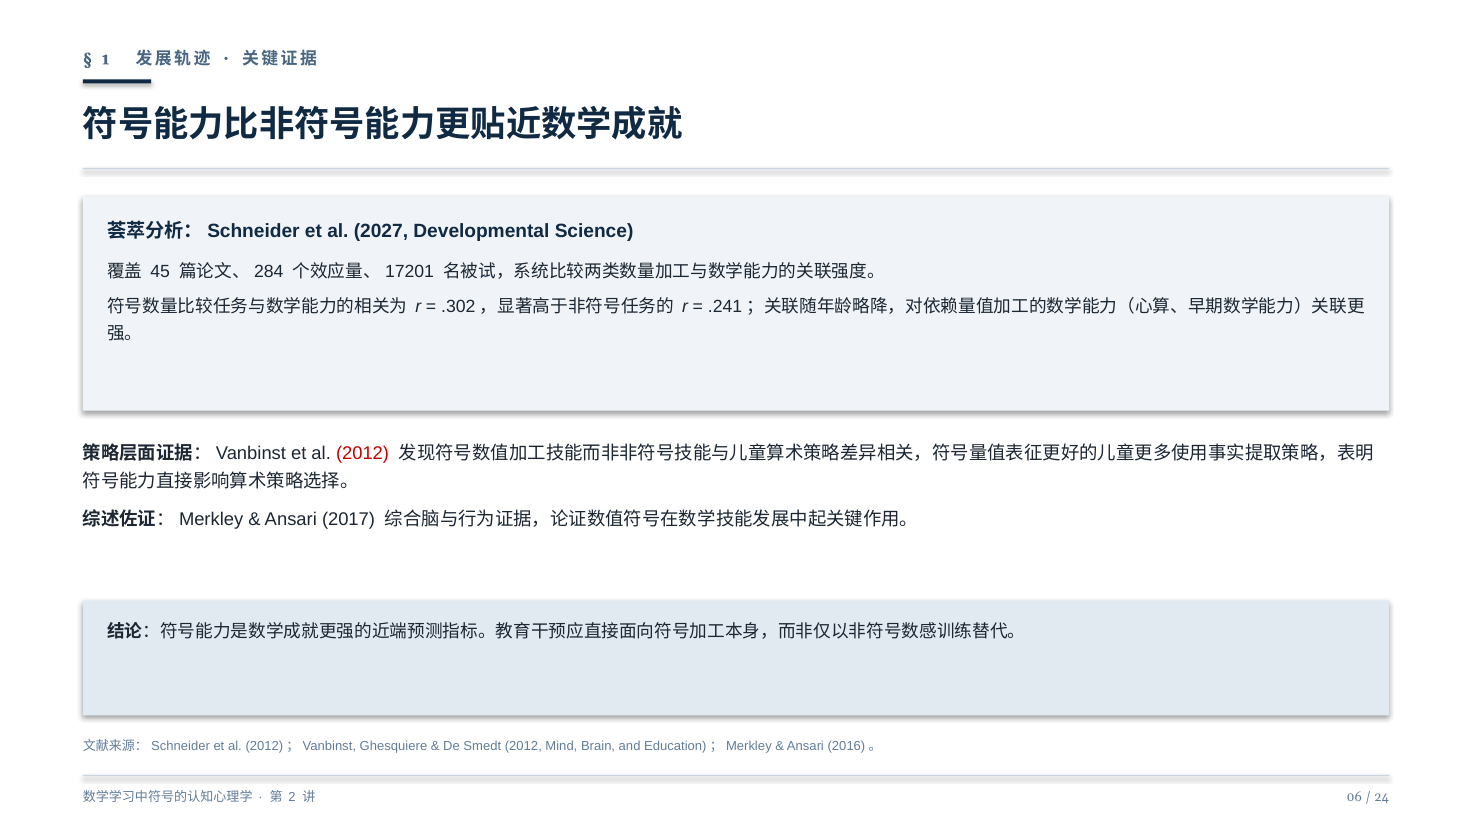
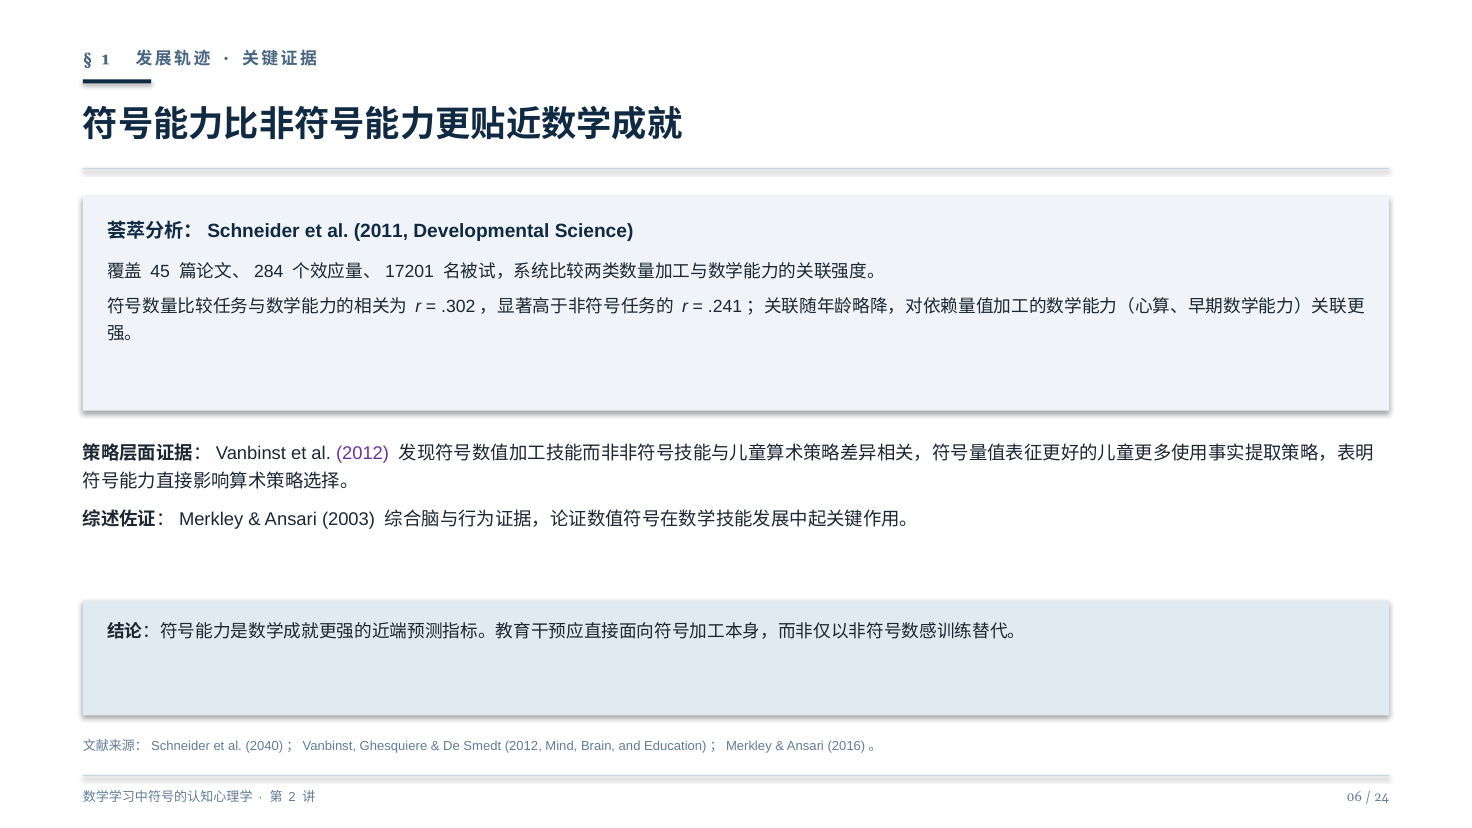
2027: 2027 -> 2011
2012 at (363, 453) colour: red -> purple
2017: 2017 -> 2003
2012 at (264, 746): 2012 -> 2040
